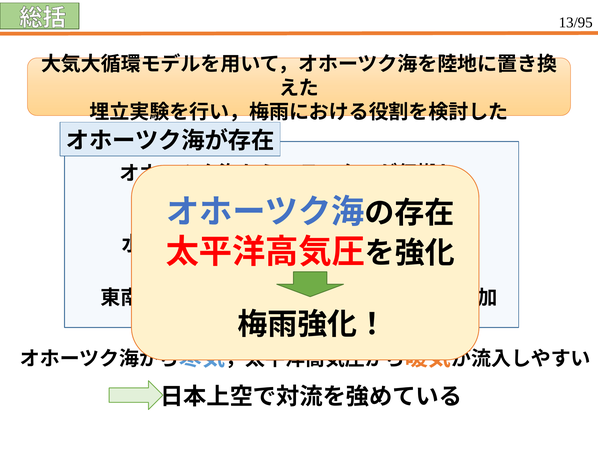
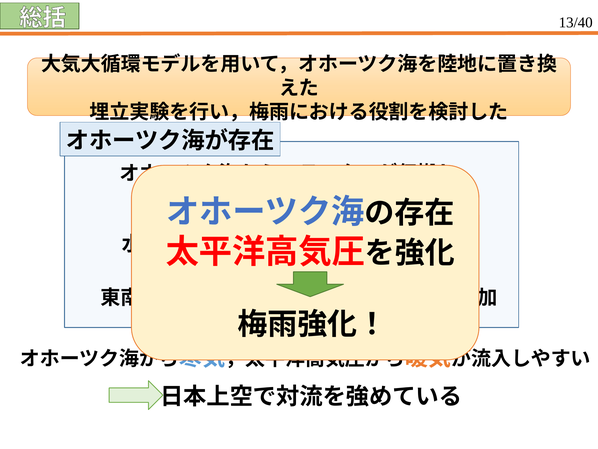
13/95: 13/95 -> 13/40
